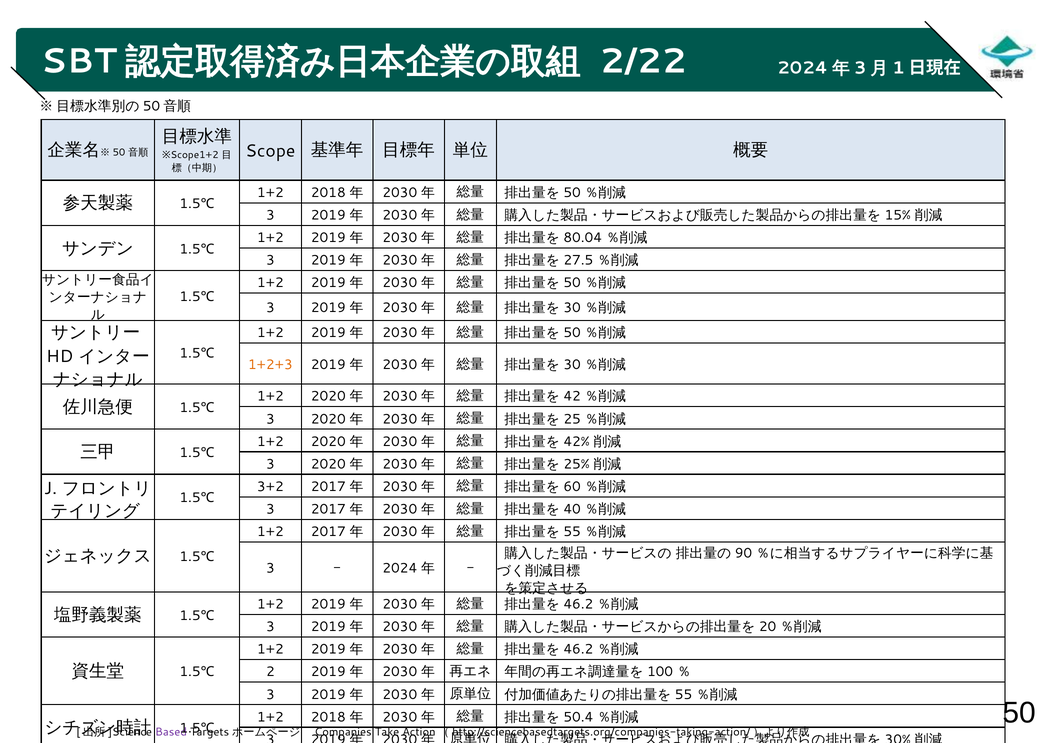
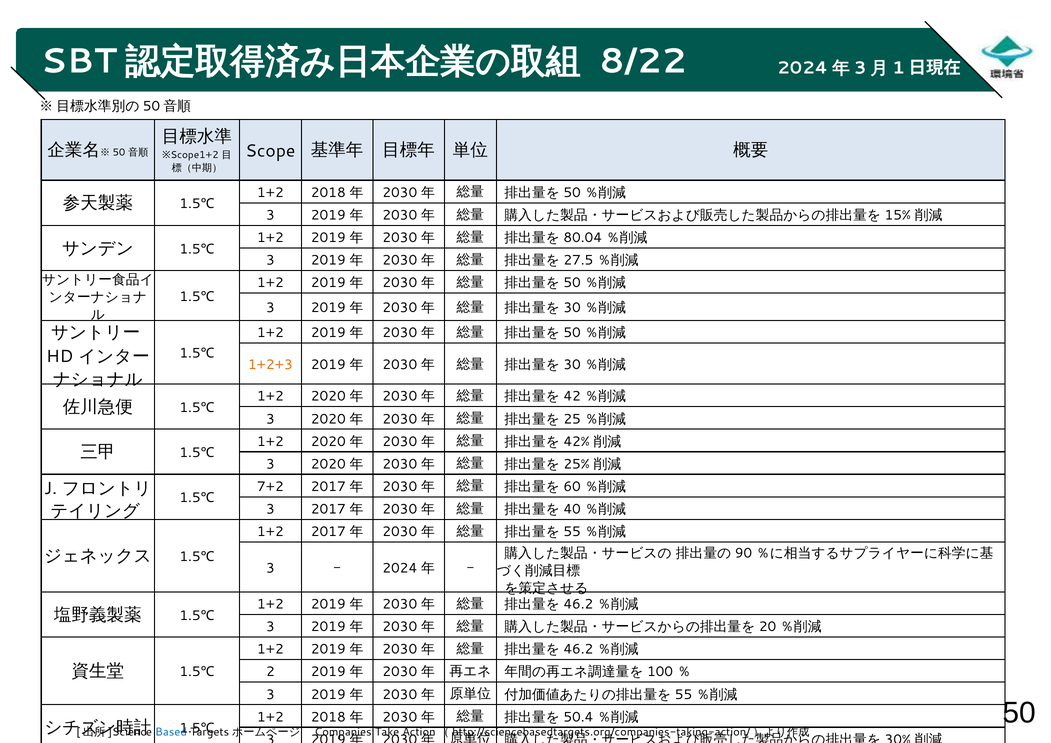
2/22: 2/22 -> 8/22
3+2: 3+2 -> 7+2
Based colour: purple -> blue
